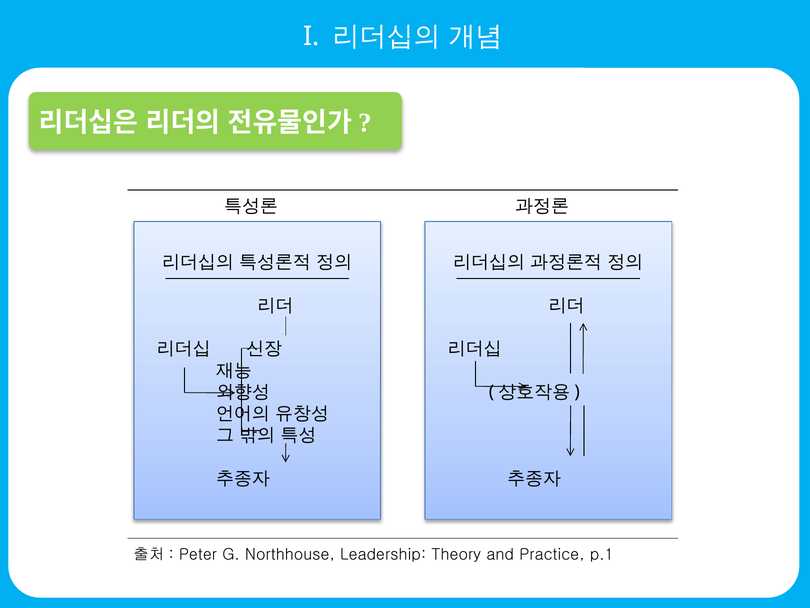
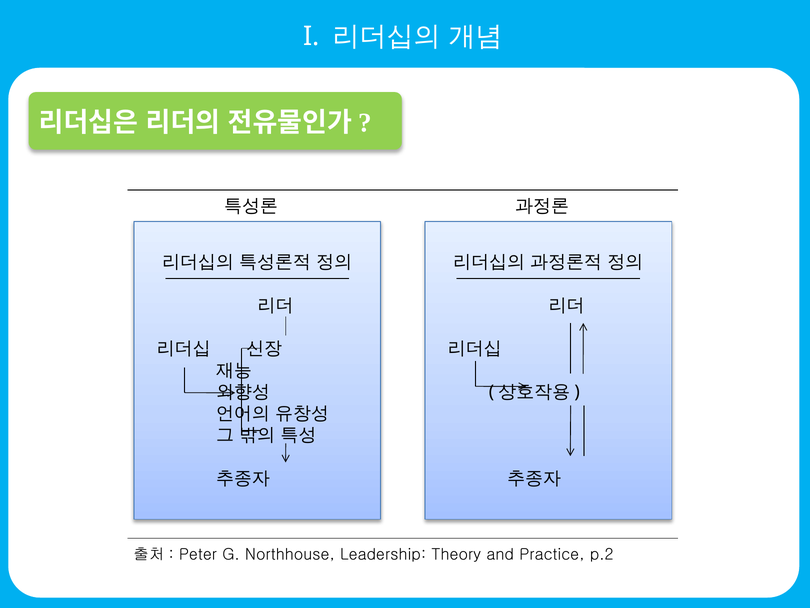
p.1: p.1 -> p.2
